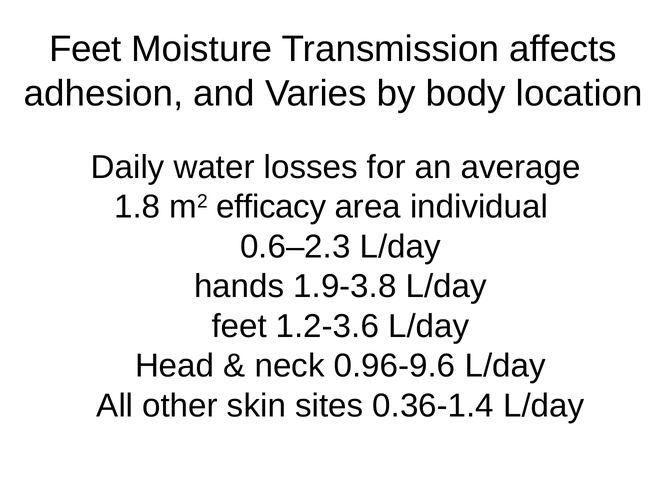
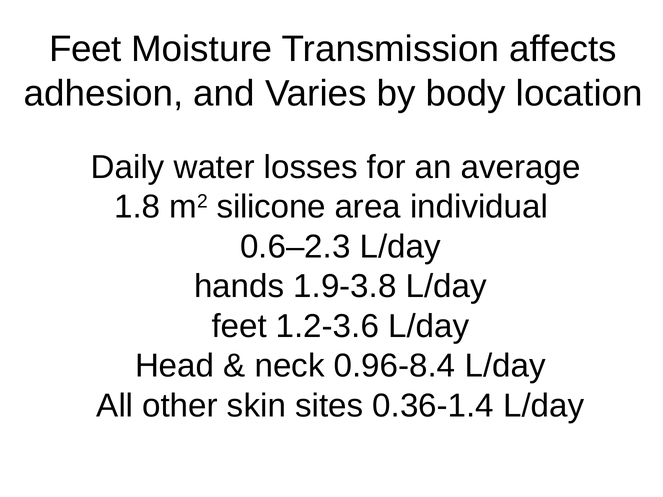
efficacy: efficacy -> silicone
0.96-9.6: 0.96-9.6 -> 0.96-8.4
